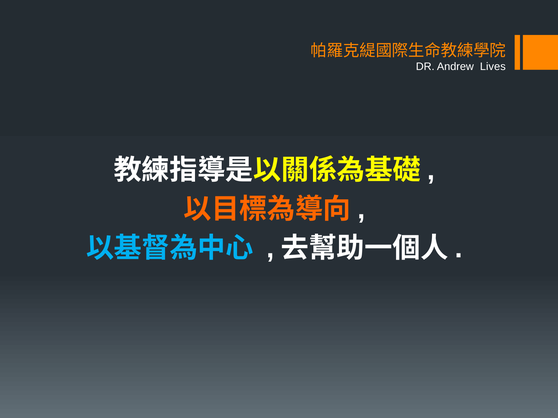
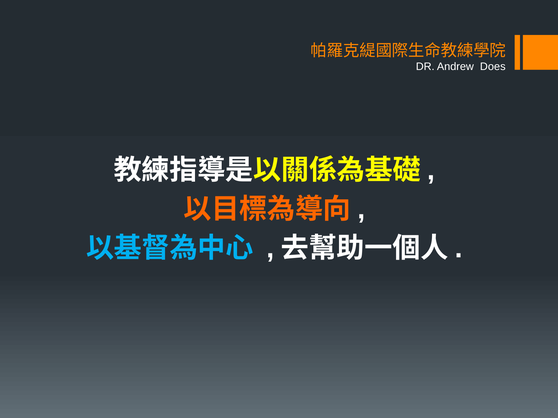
Lives: Lives -> Does
